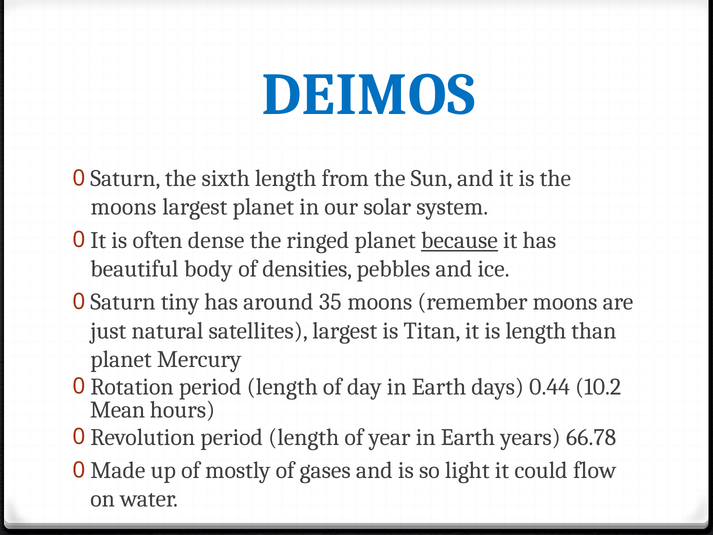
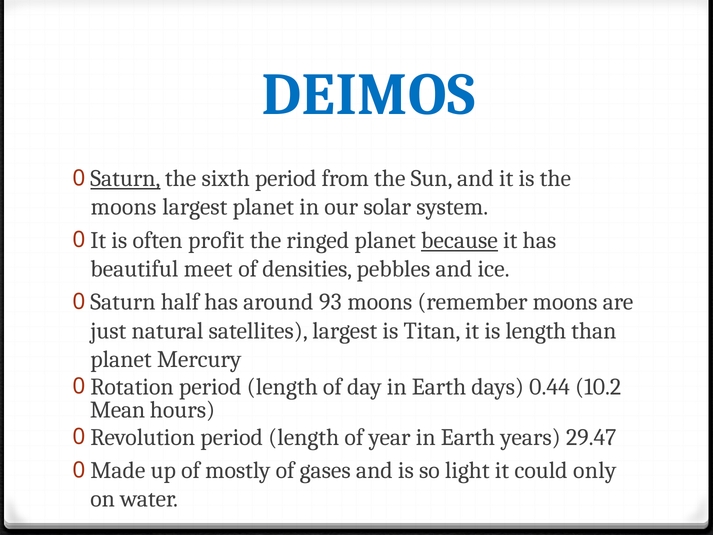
Saturn at (125, 178) underline: none -> present
sixth length: length -> period
dense: dense -> profit
body: body -> meet
tiny: tiny -> half
35: 35 -> 93
66.78: 66.78 -> 29.47
flow: flow -> only
